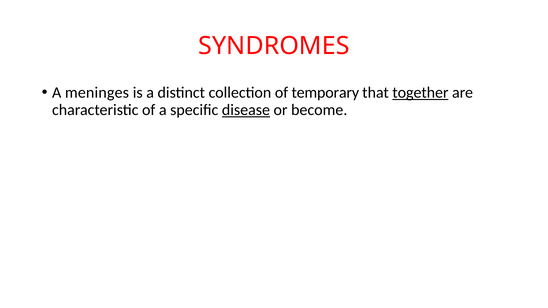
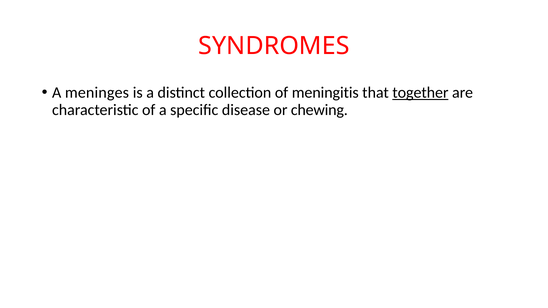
temporary: temporary -> meningitis
disease underline: present -> none
become: become -> chewing
